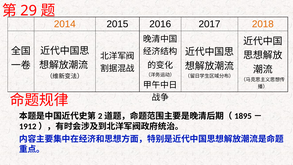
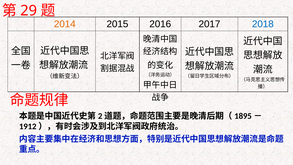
2018 colour: orange -> blue
